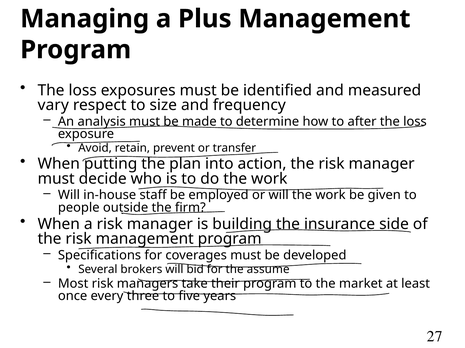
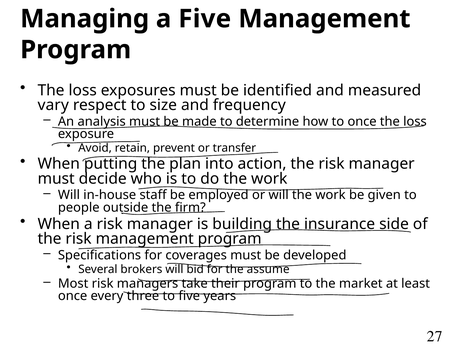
a Plus: Plus -> Five
to after: after -> once
